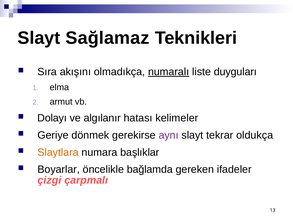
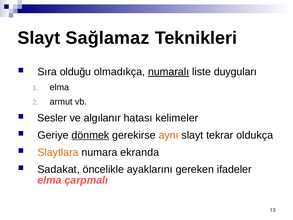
akışını: akışını -> olduğu
Dolayı: Dolayı -> Sesler
dönmek underline: none -> present
aynı colour: purple -> orange
başlıklar: başlıklar -> ekranda
Boyarlar: Boyarlar -> Sadakat
bağlamda: bağlamda -> ayaklarını
çizgi at (49, 180): çizgi -> elma
